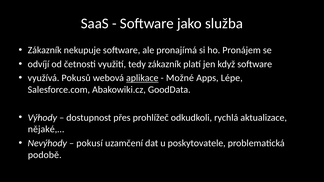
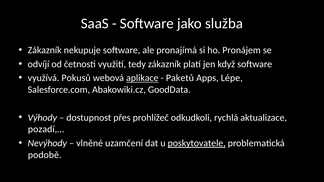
Možné: Možné -> Paketů
nějaké,…: nějaké,… -> pozadí,…
pokusí: pokusí -> vlněné
poskytovatele underline: none -> present
